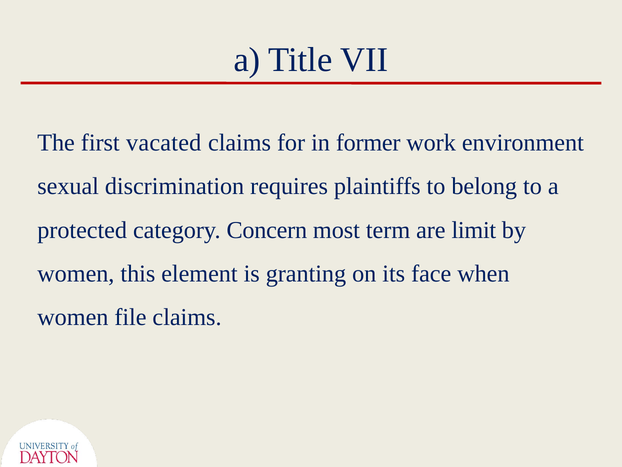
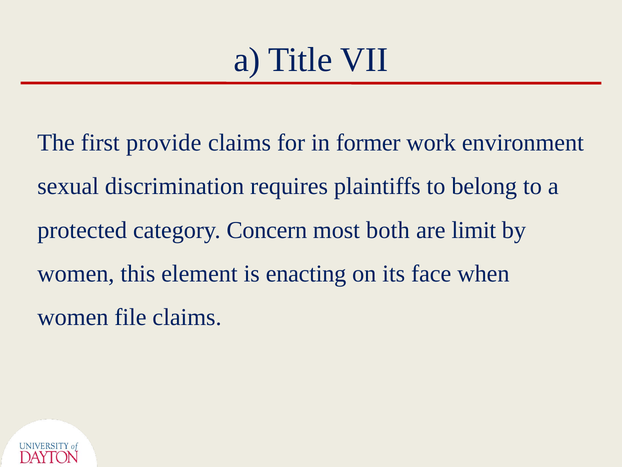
vacated: vacated -> provide
term: term -> both
granting: granting -> enacting
